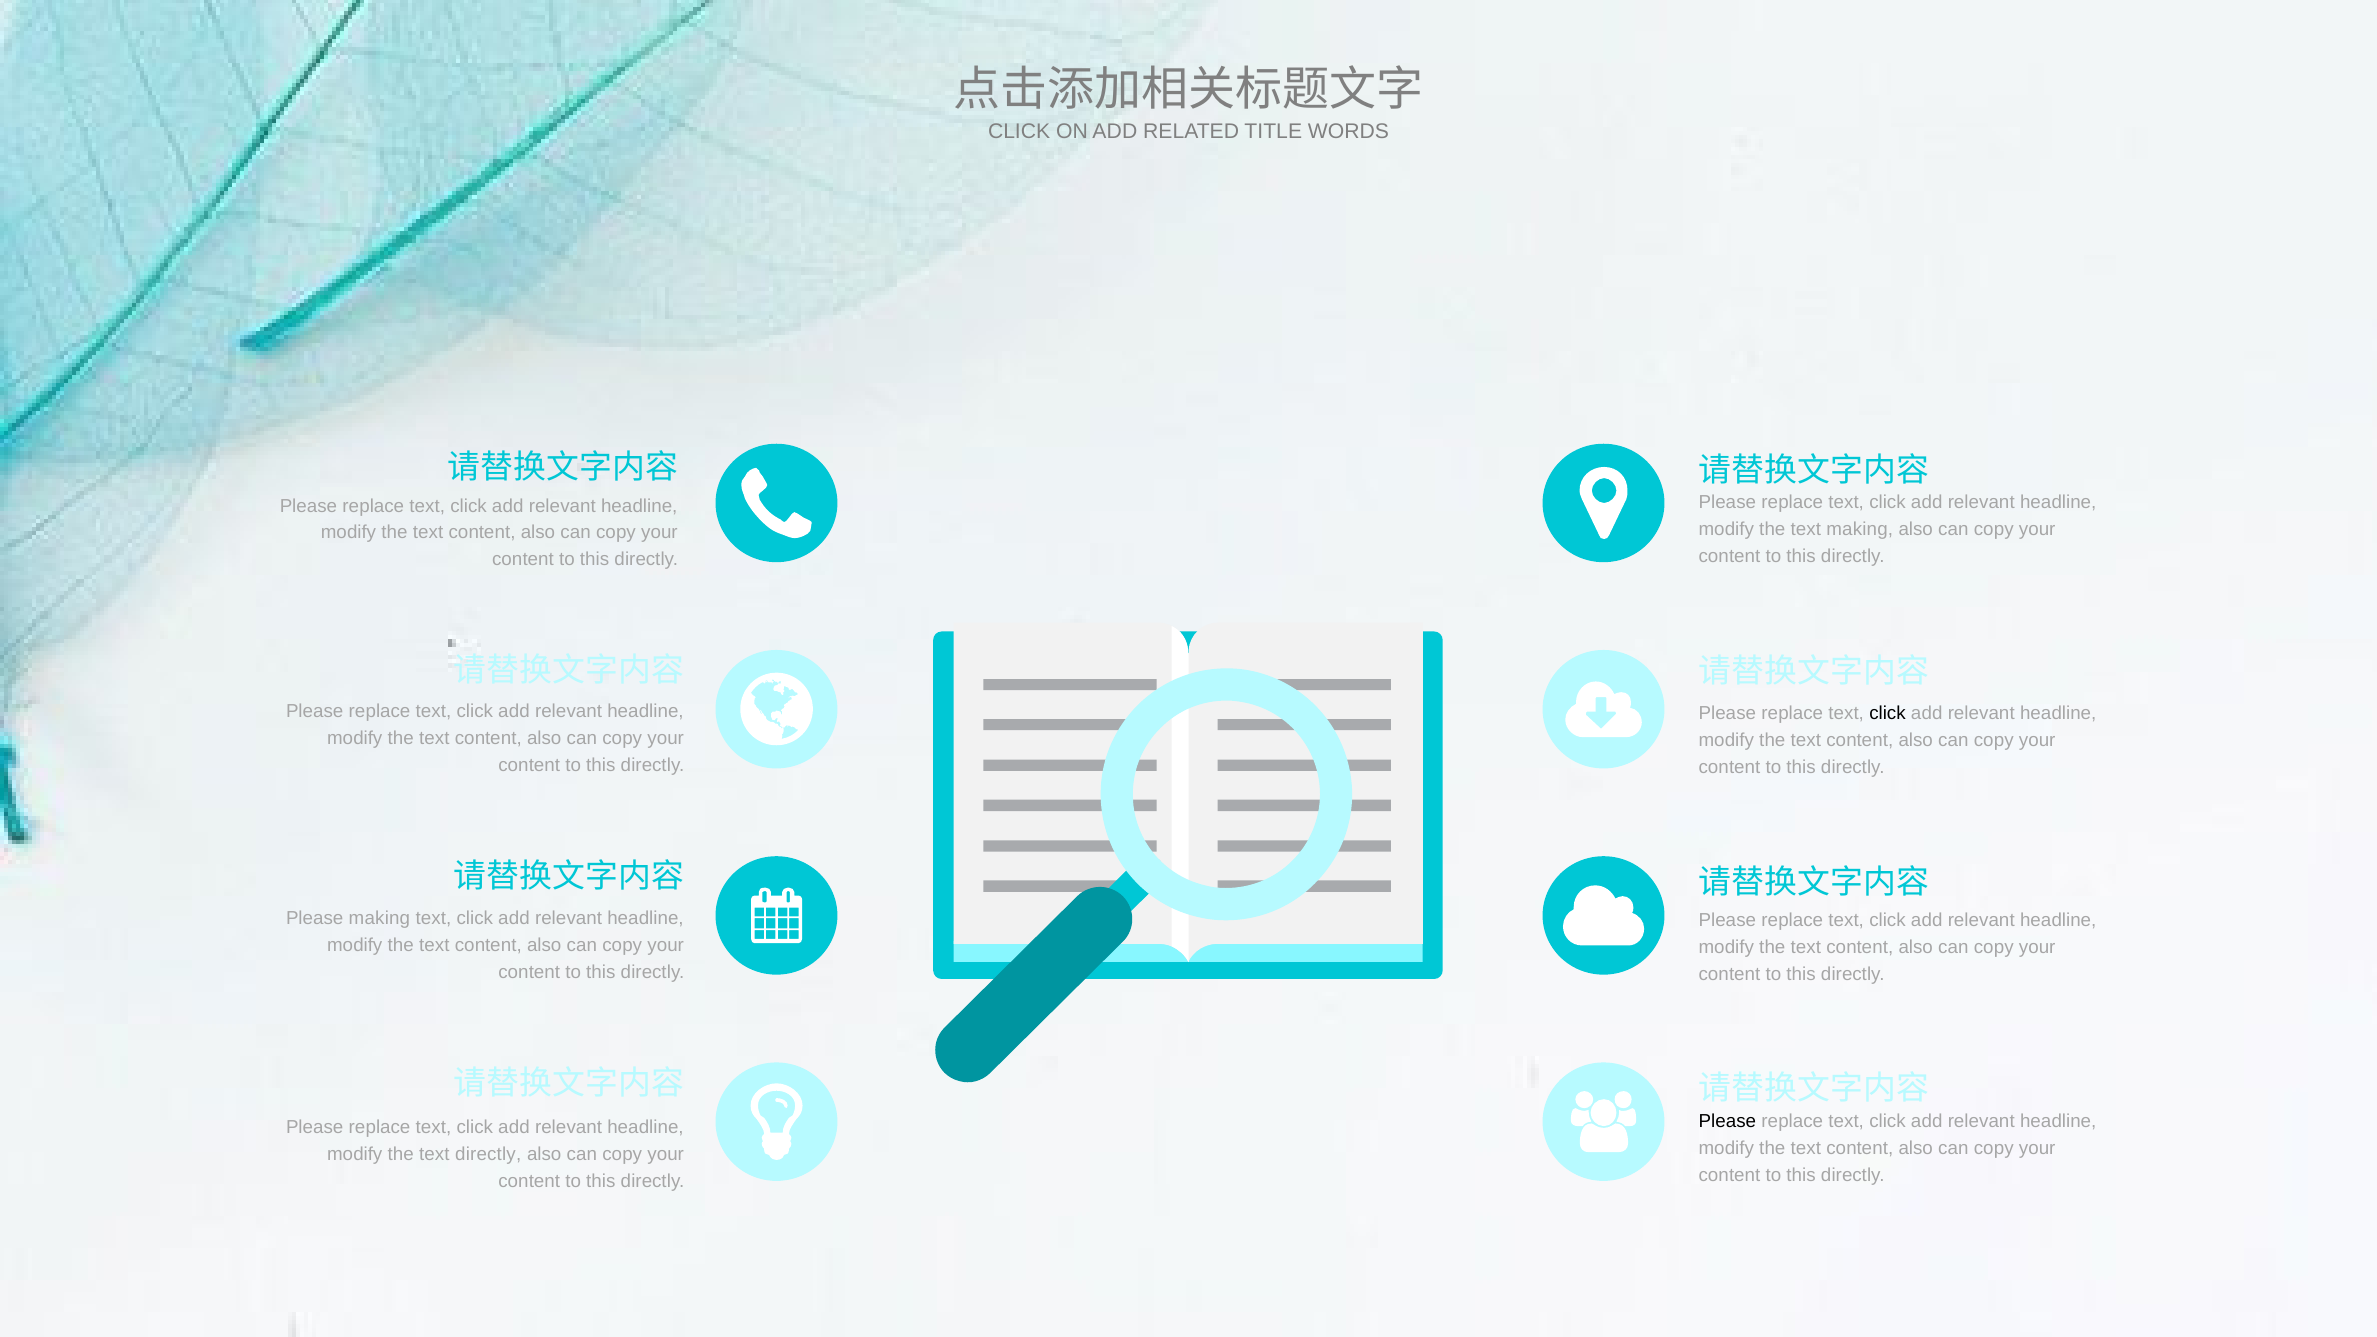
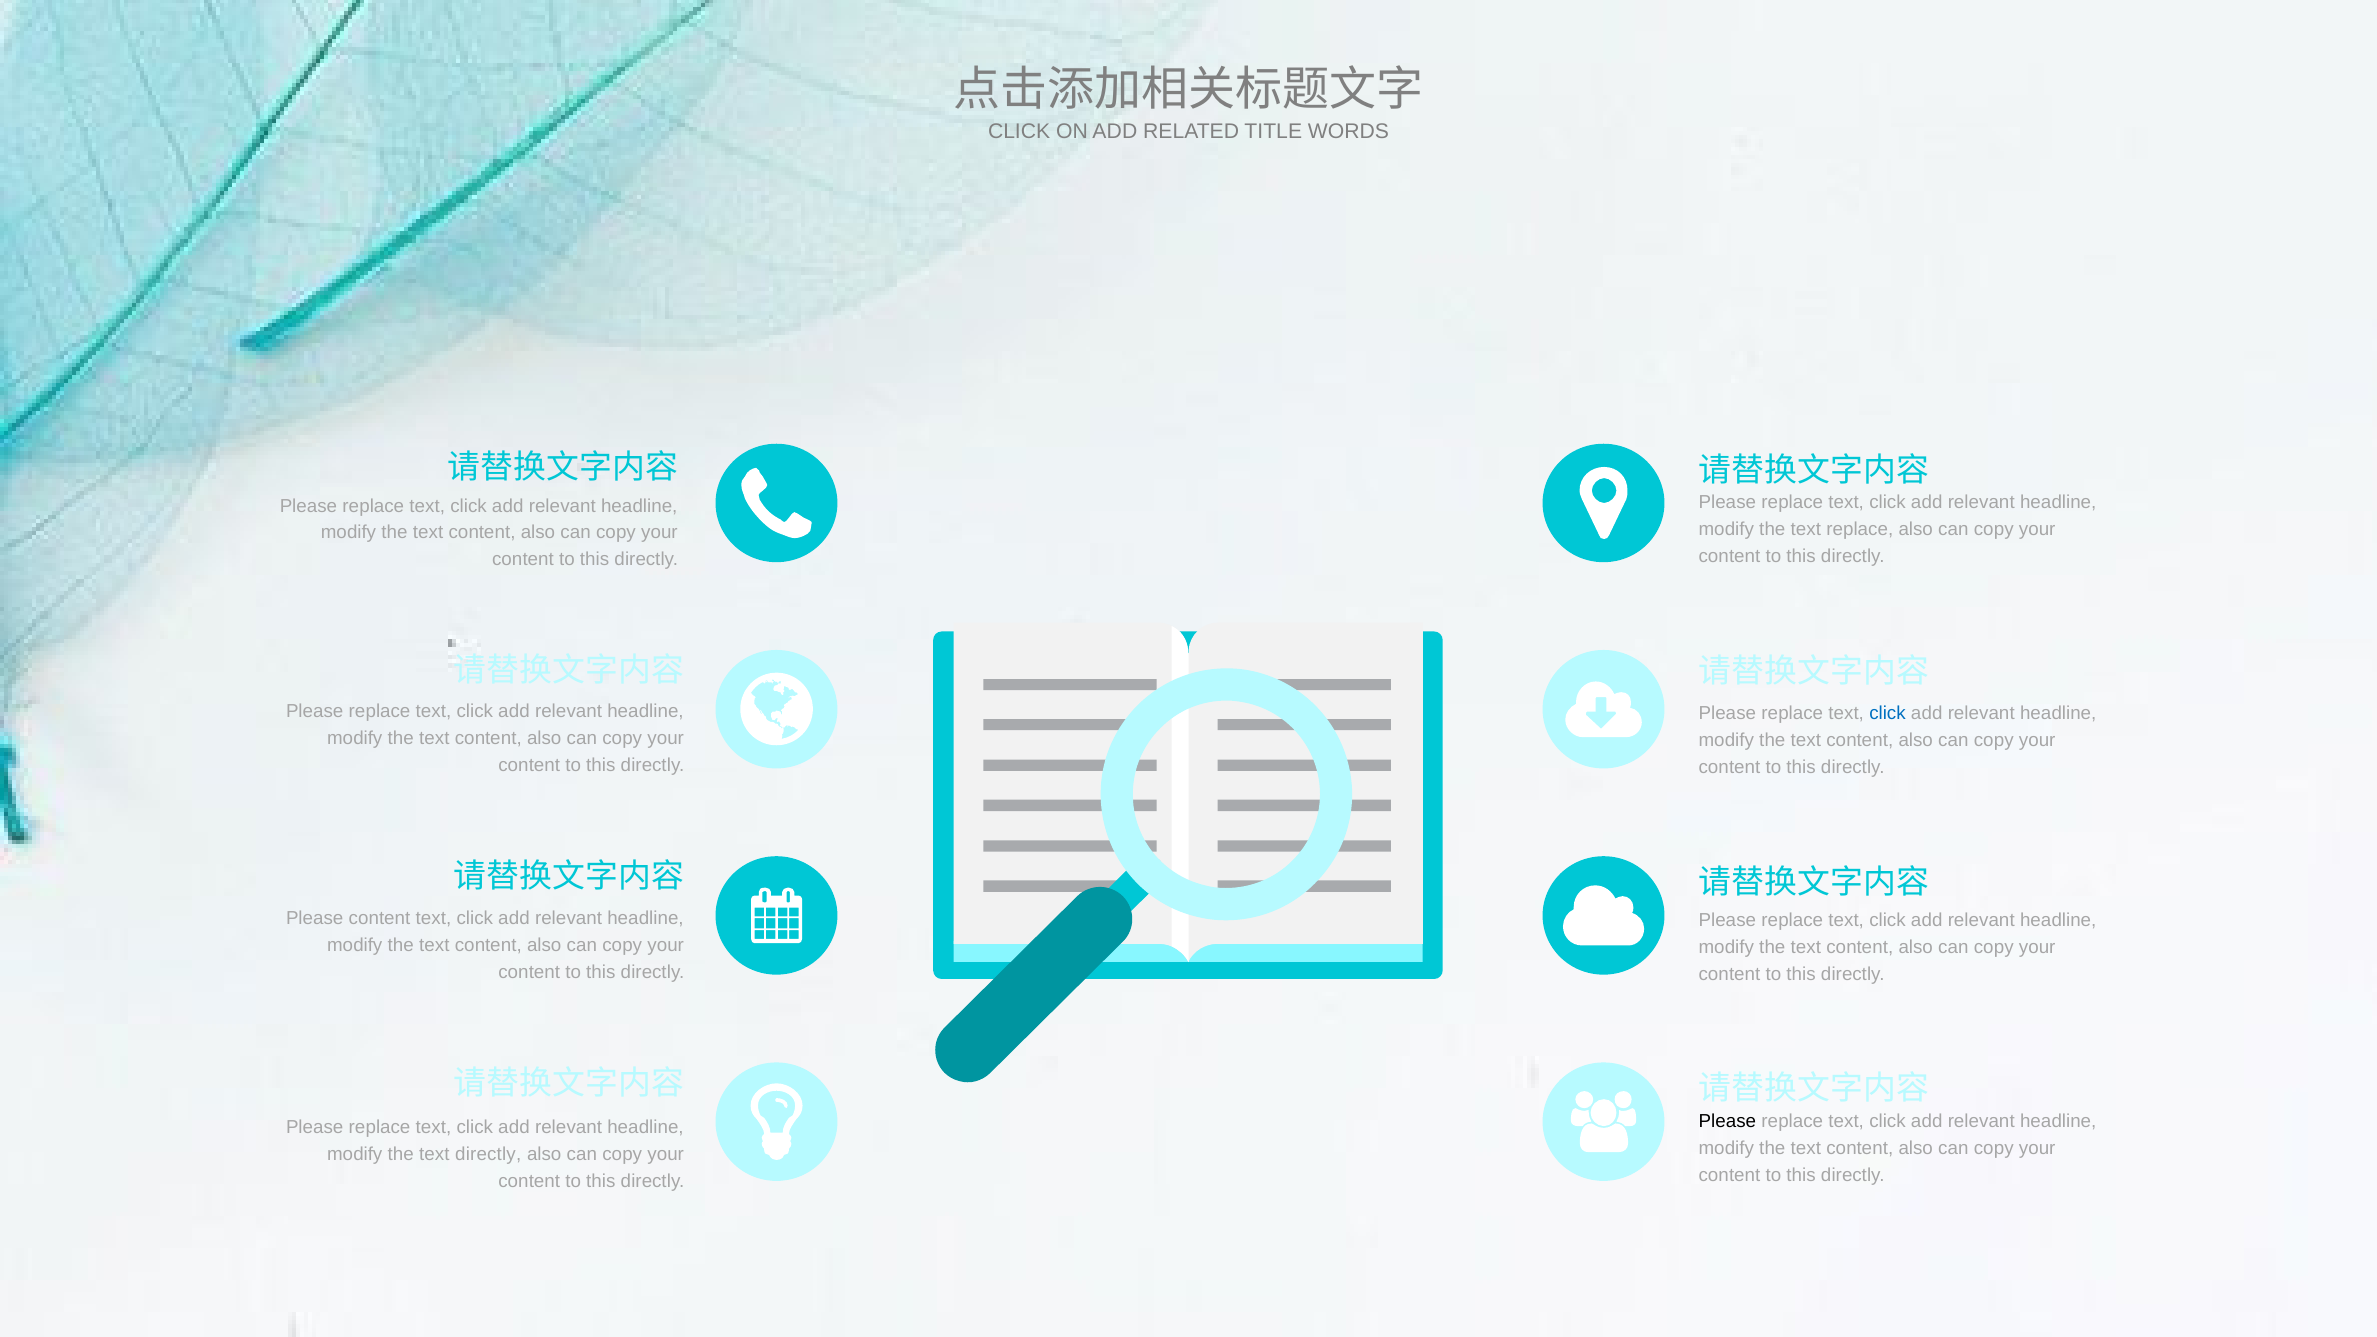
text making: making -> replace
click at (1888, 714) colour: black -> blue
Please making: making -> content
